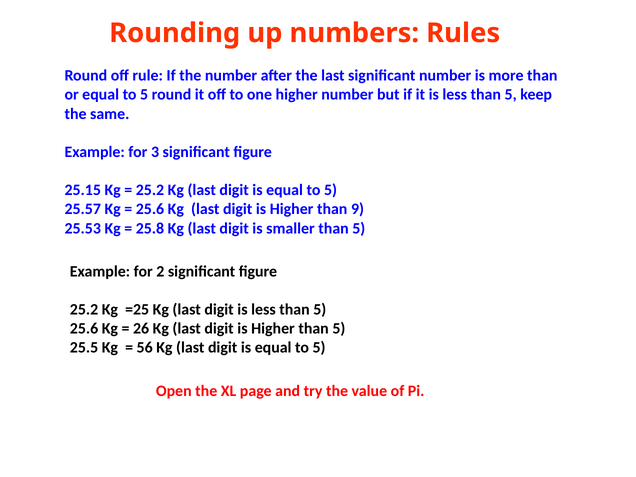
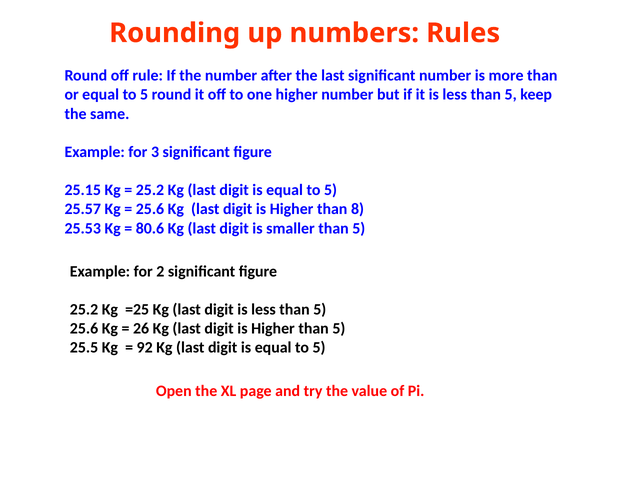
9: 9 -> 8
25.8: 25.8 -> 80.6
56: 56 -> 92
